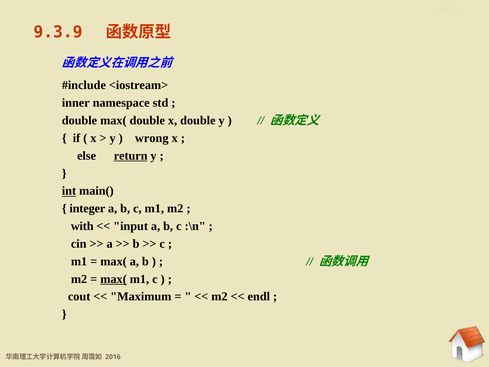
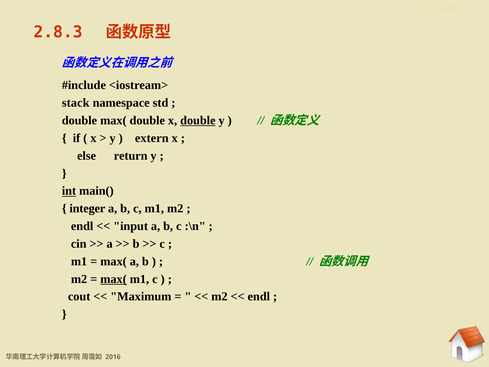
9.3.9: 9.3.9 -> 2.8.3
inner: inner -> stack
double at (198, 120) underline: none -> present
wrong: wrong -> extern
return underline: present -> none
with at (82, 226): with -> endl
